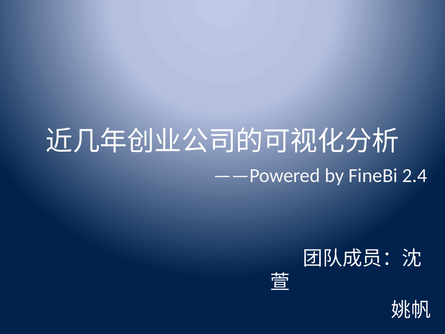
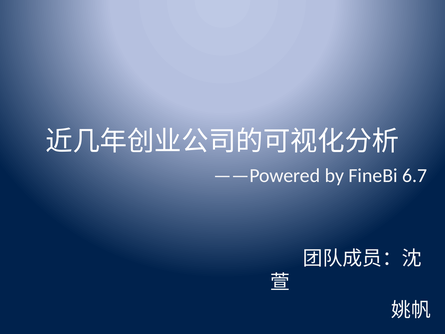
2.4: 2.4 -> 6.7
